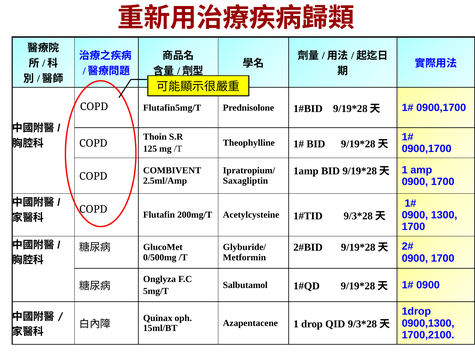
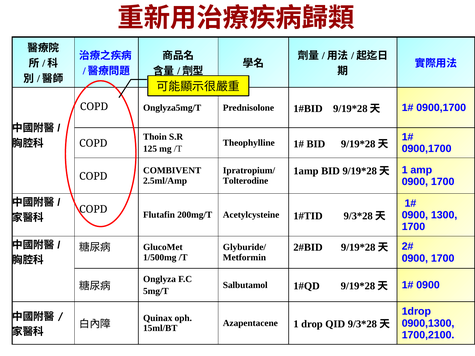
Flutafin5mg/T: Flutafin5mg/T -> Onglyza5mg/T
Saxagliptin: Saxagliptin -> Tolterodine
0/500mg: 0/500mg -> 1/500mg
